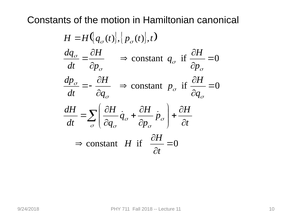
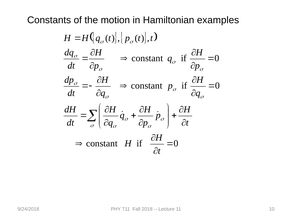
canonical: canonical -> examples
